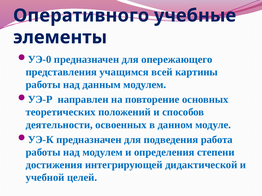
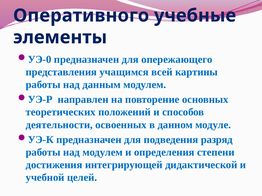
работа: работа -> разряд
